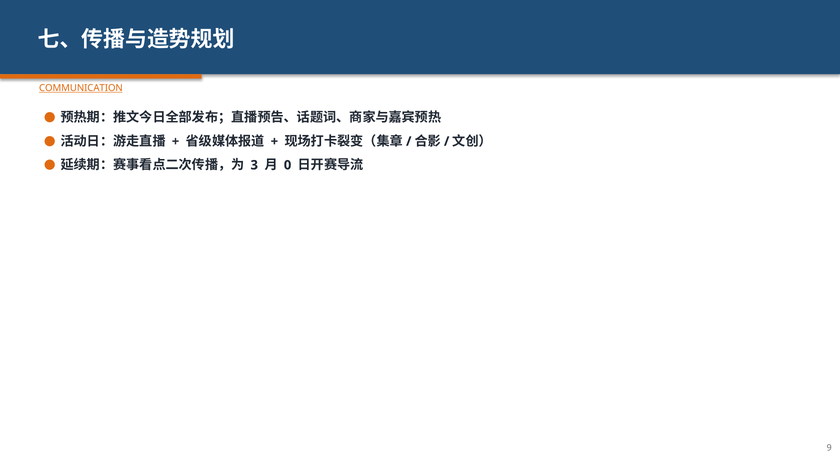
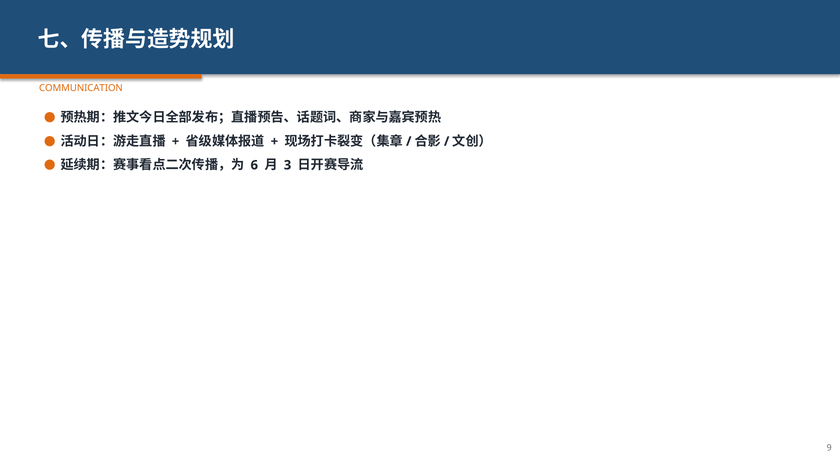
COMMUNICATION underline: present -> none
3: 3 -> 6
0: 0 -> 3
